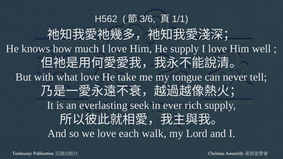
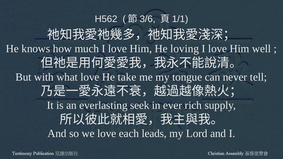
He supply: supply -> loving
walk: walk -> leads
